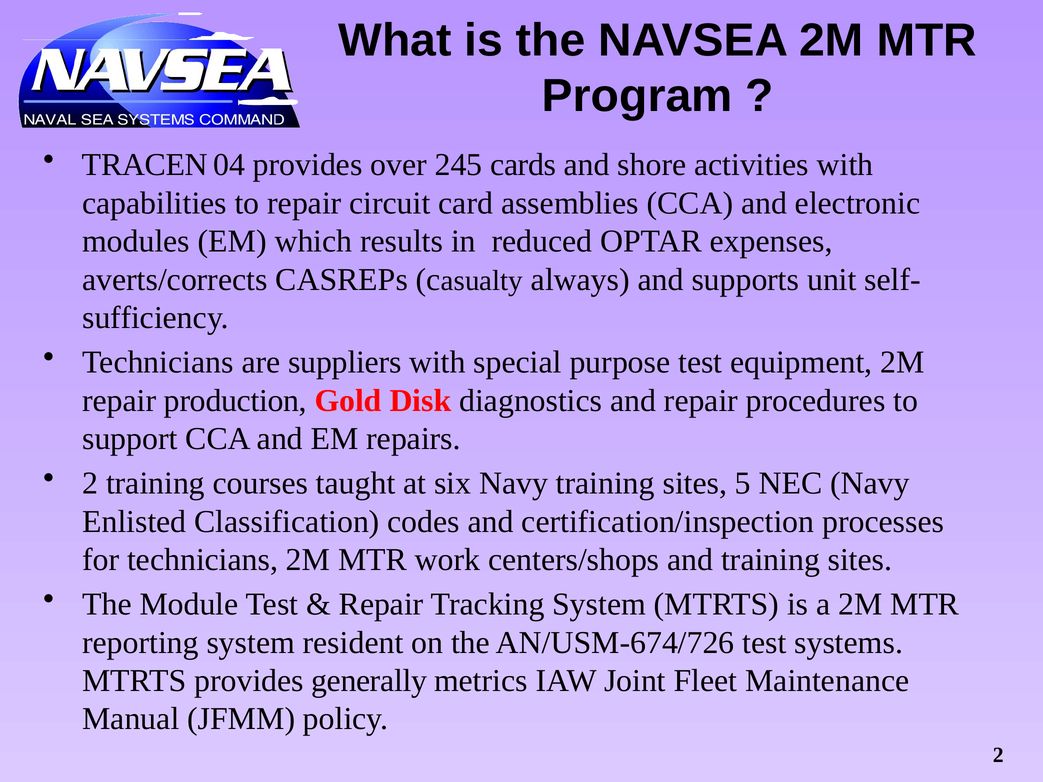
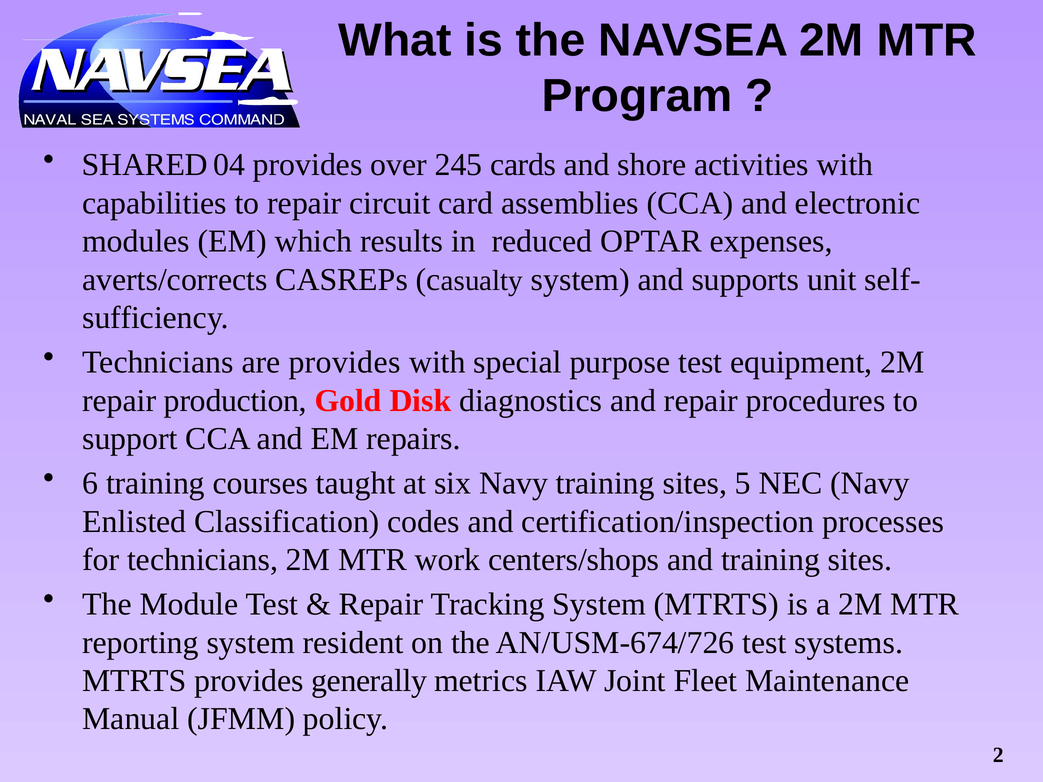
TRACEN: TRACEN -> SHARED
casualty always: always -> system
are suppliers: suppliers -> provides
2 at (90, 483): 2 -> 6
